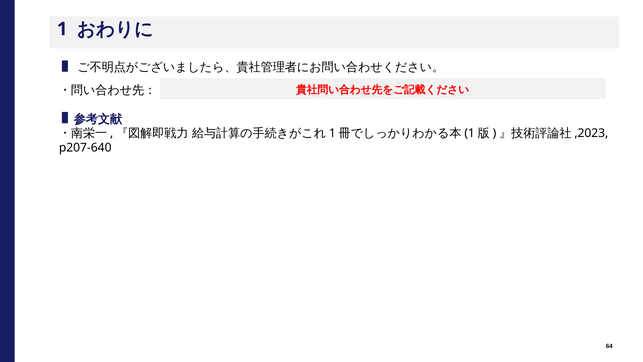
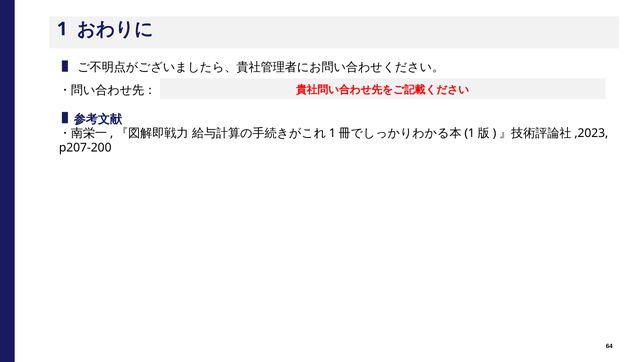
p207-640: p207-640 -> p207-200
